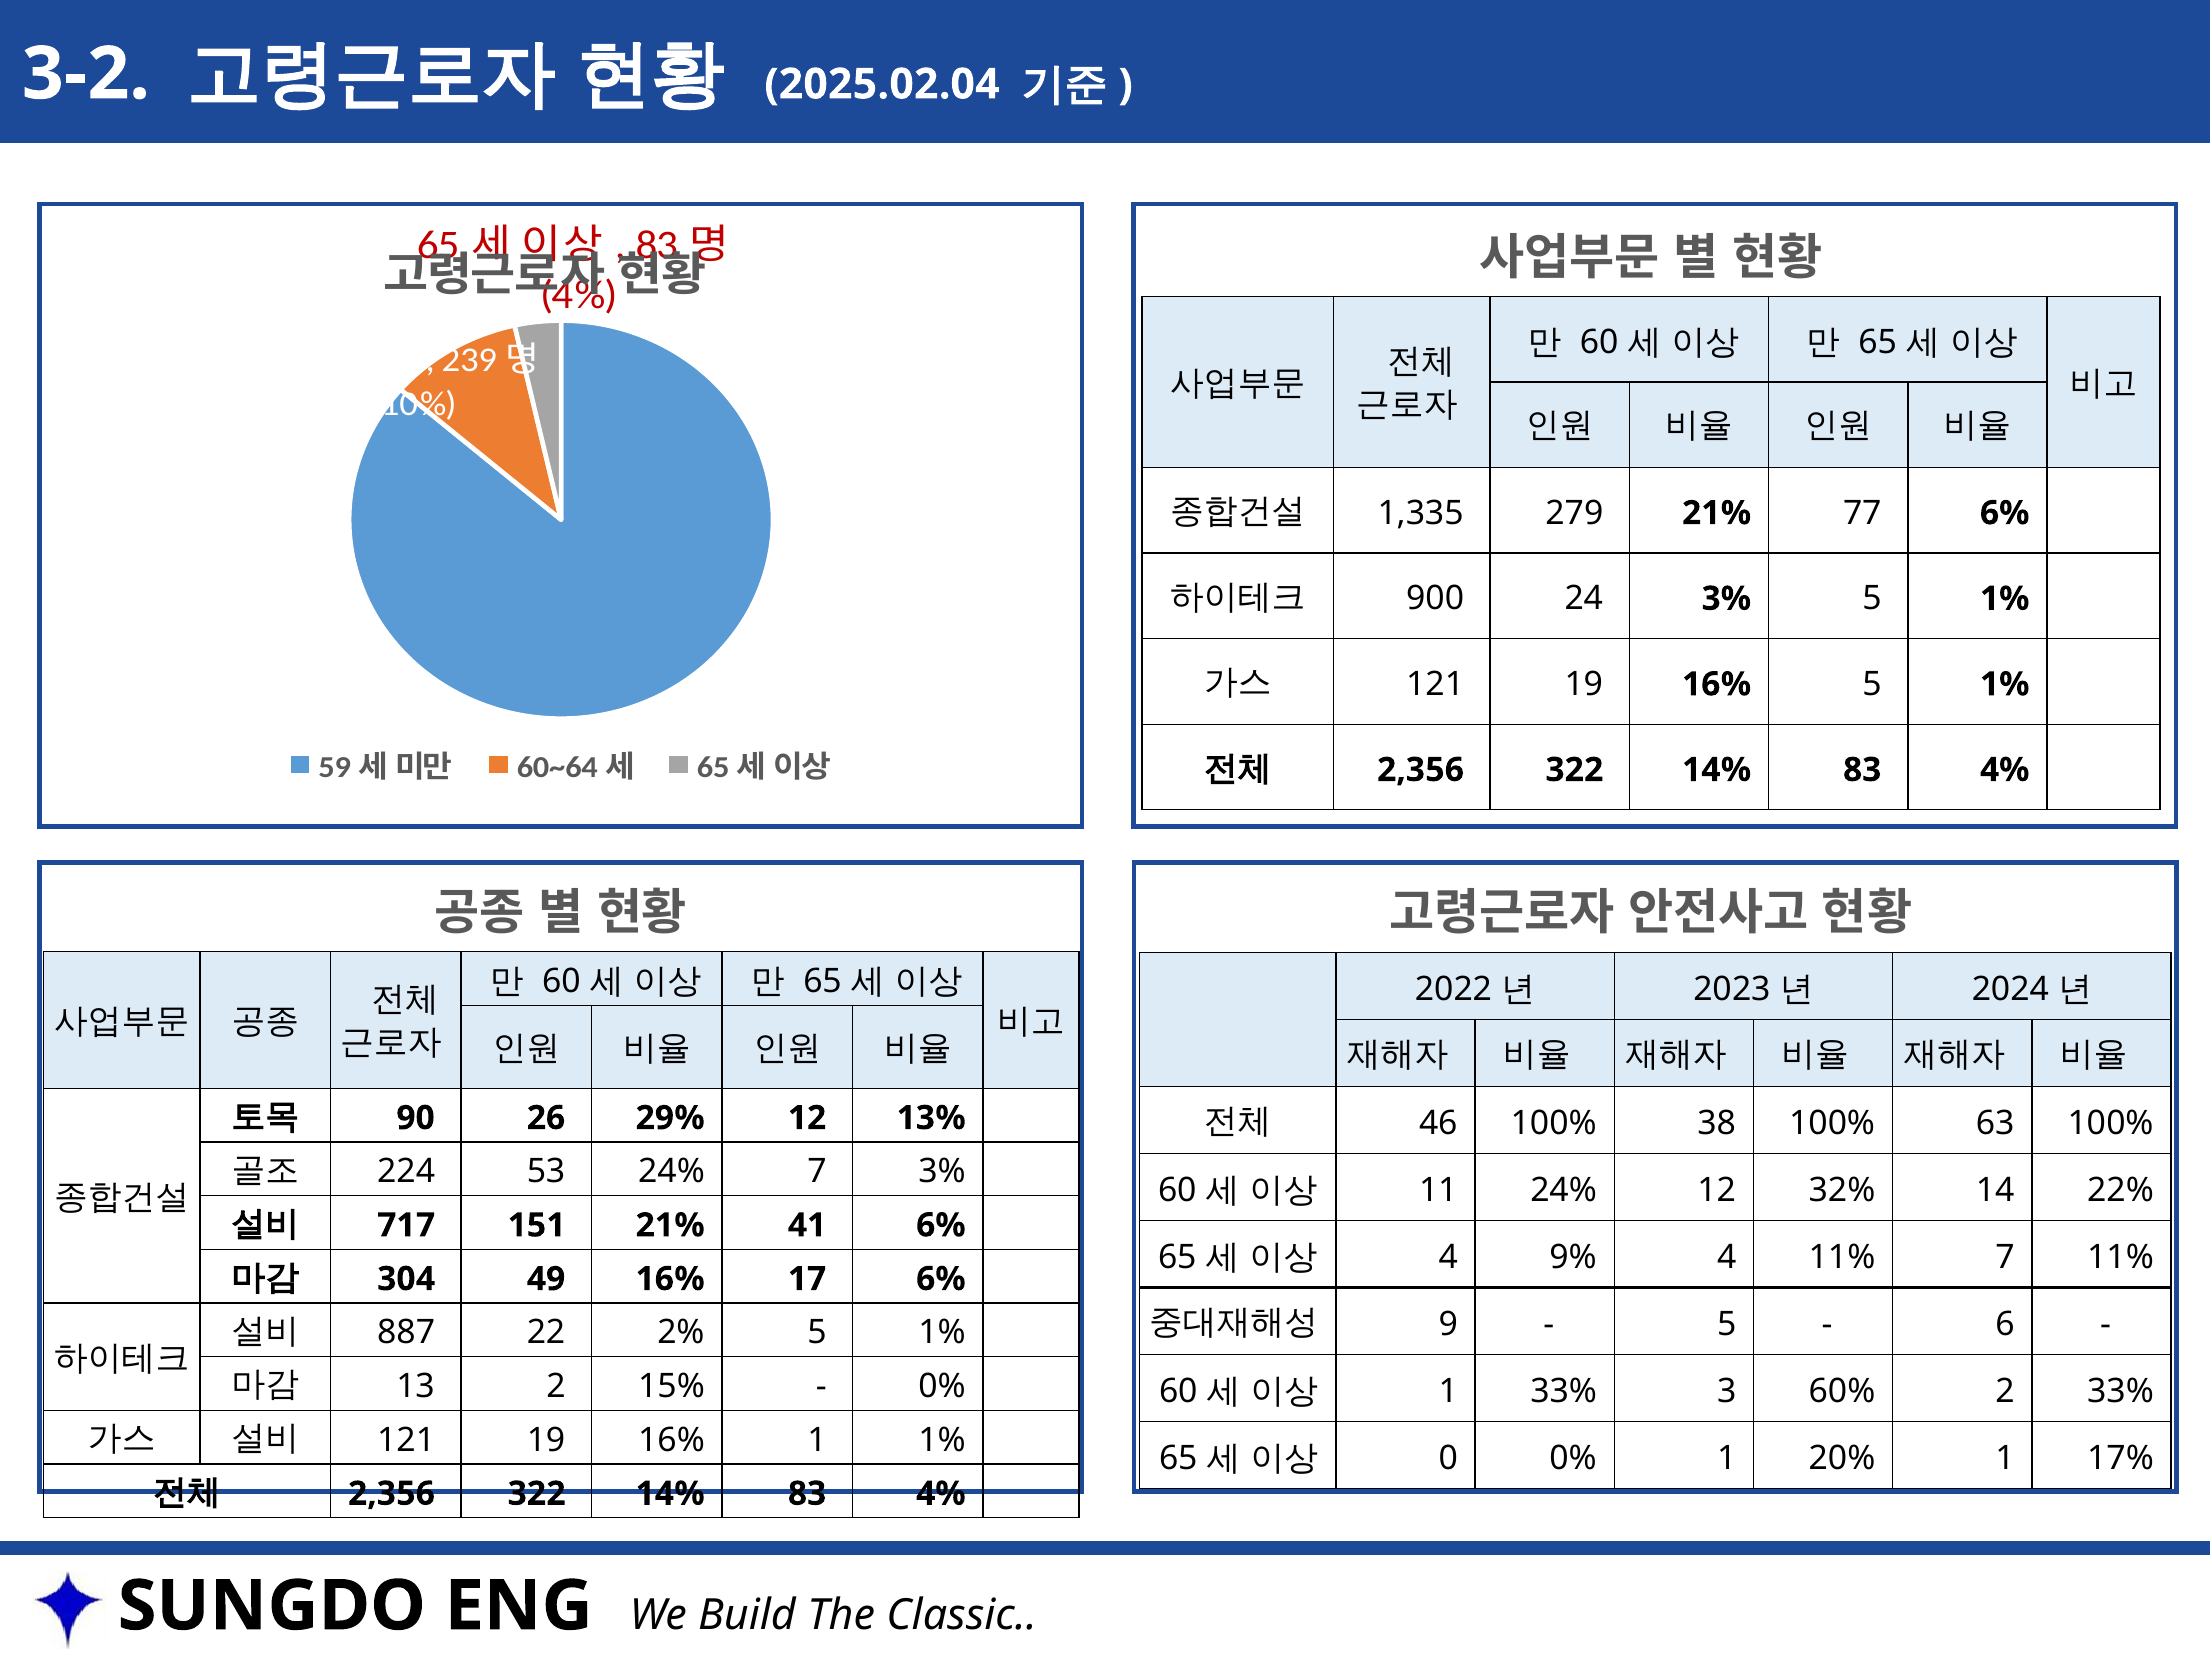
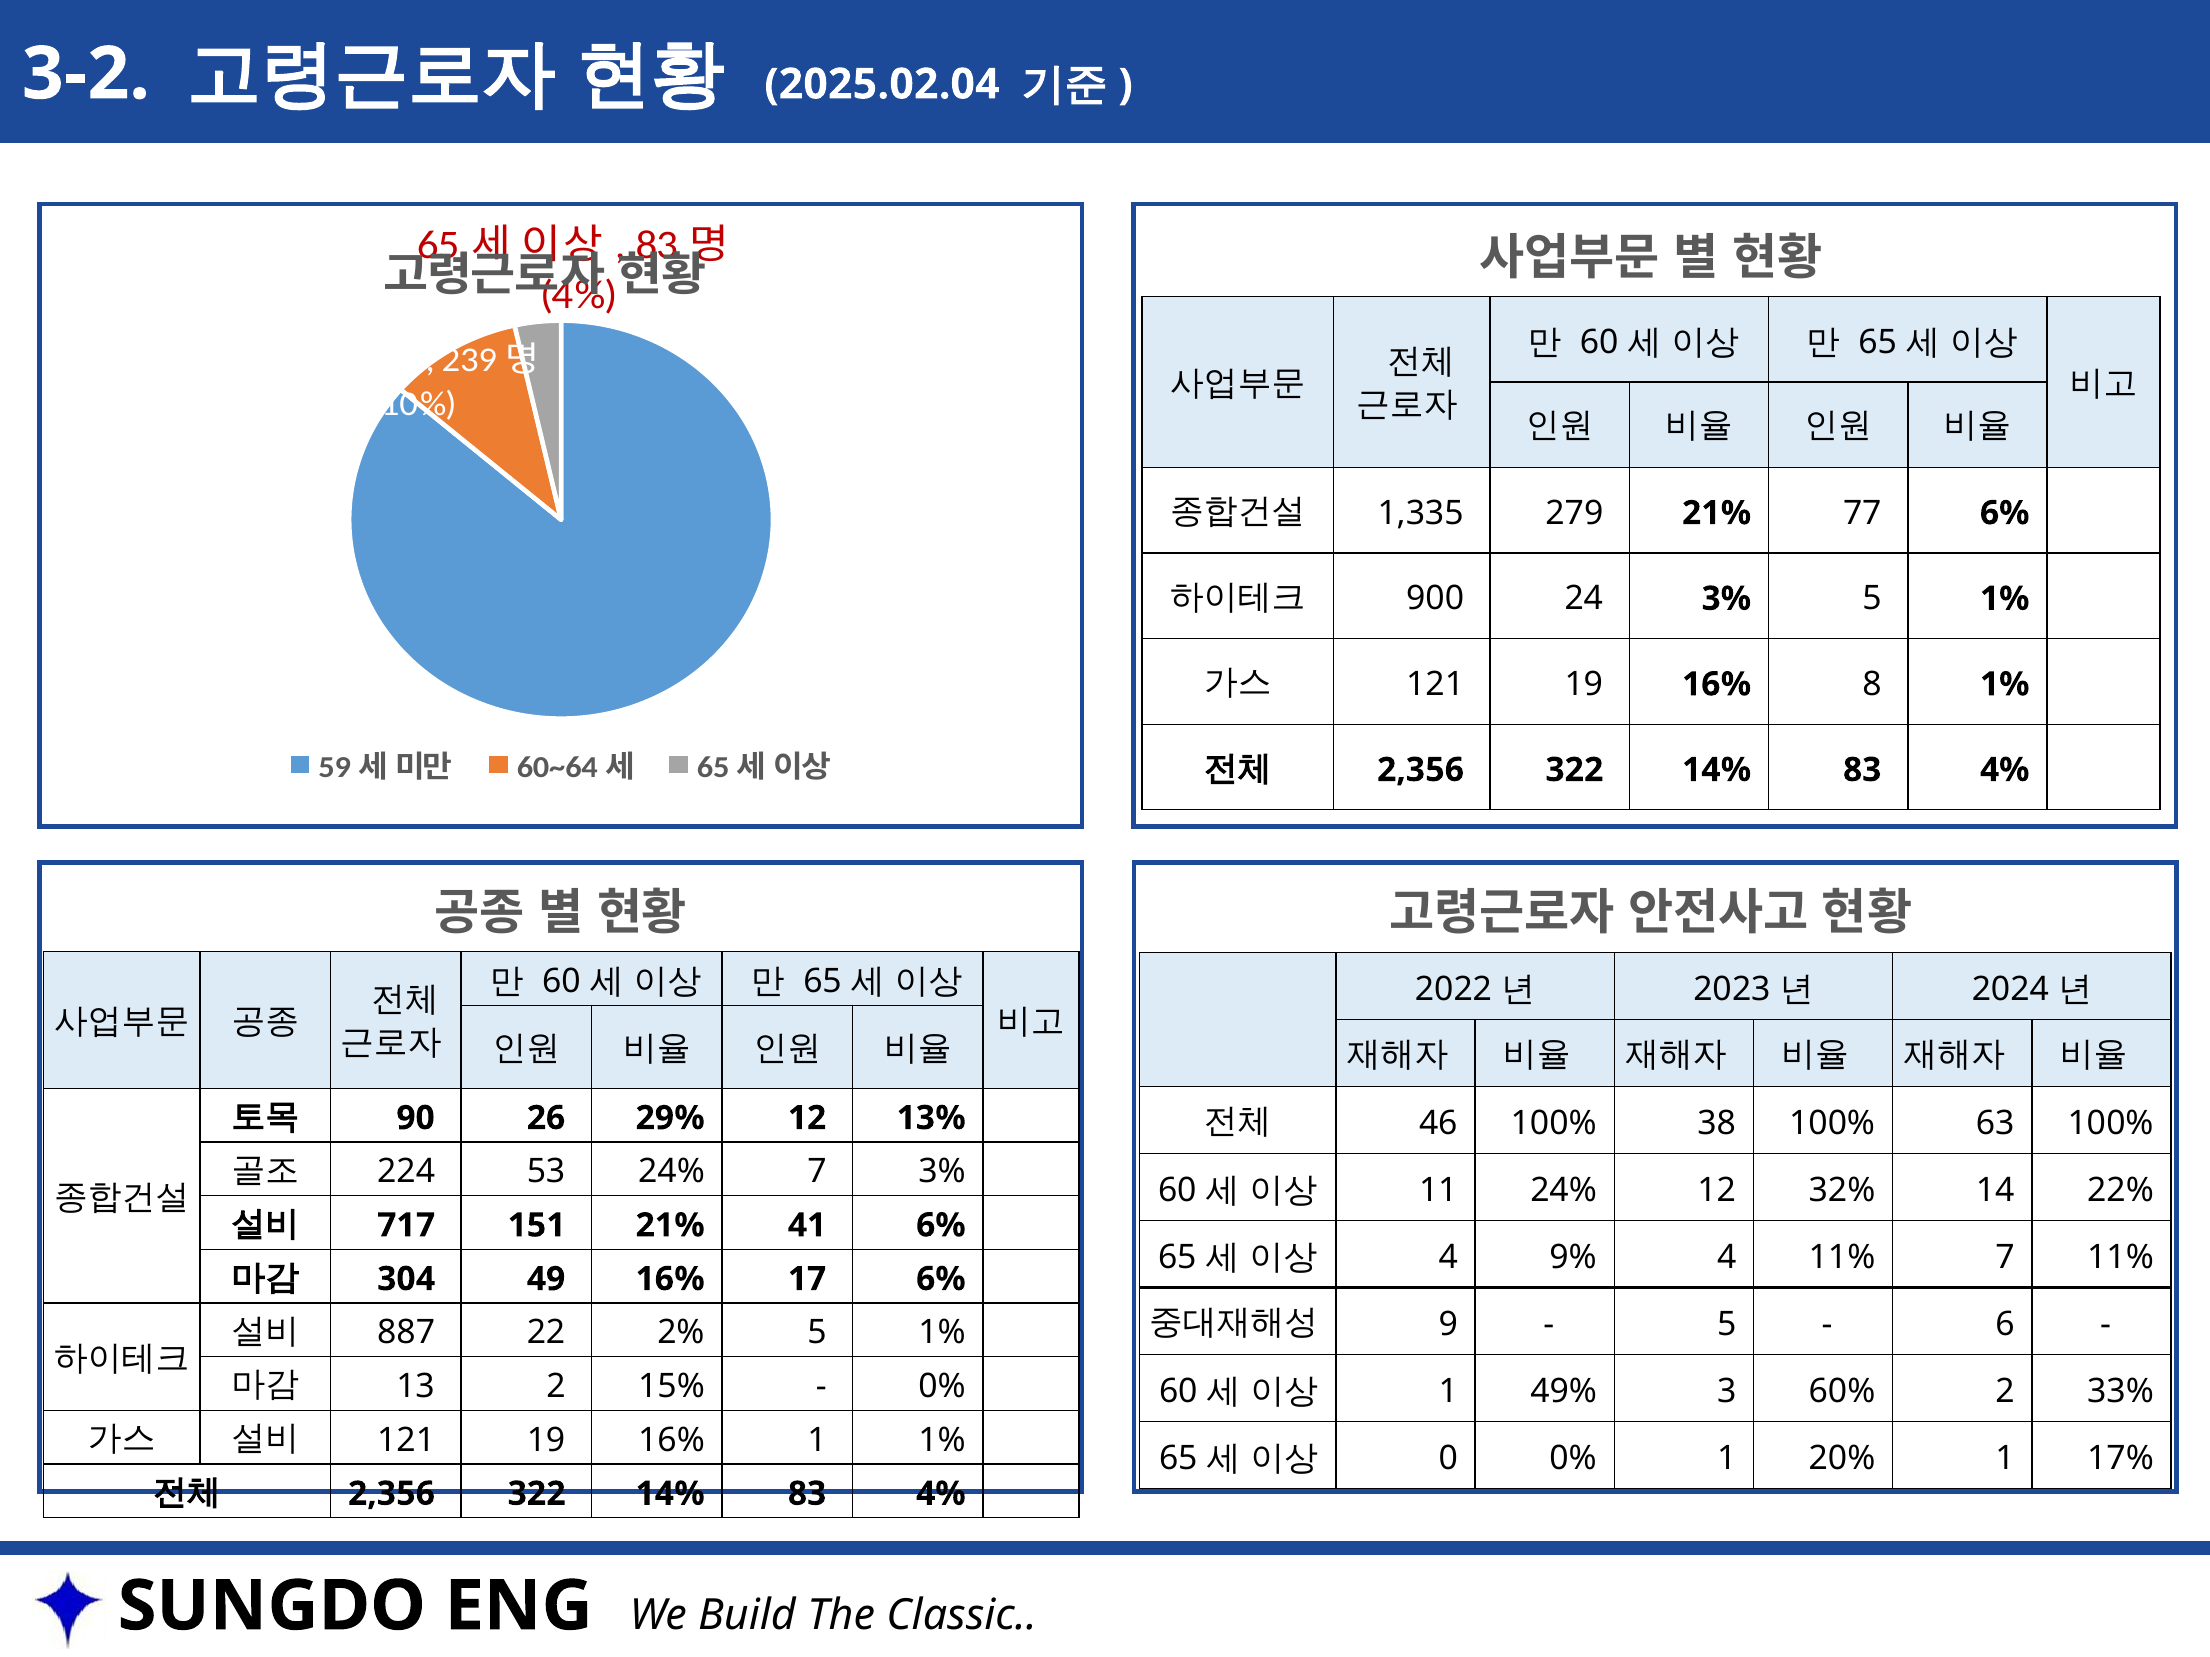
16% 5: 5 -> 8
1 33%: 33% -> 49%
